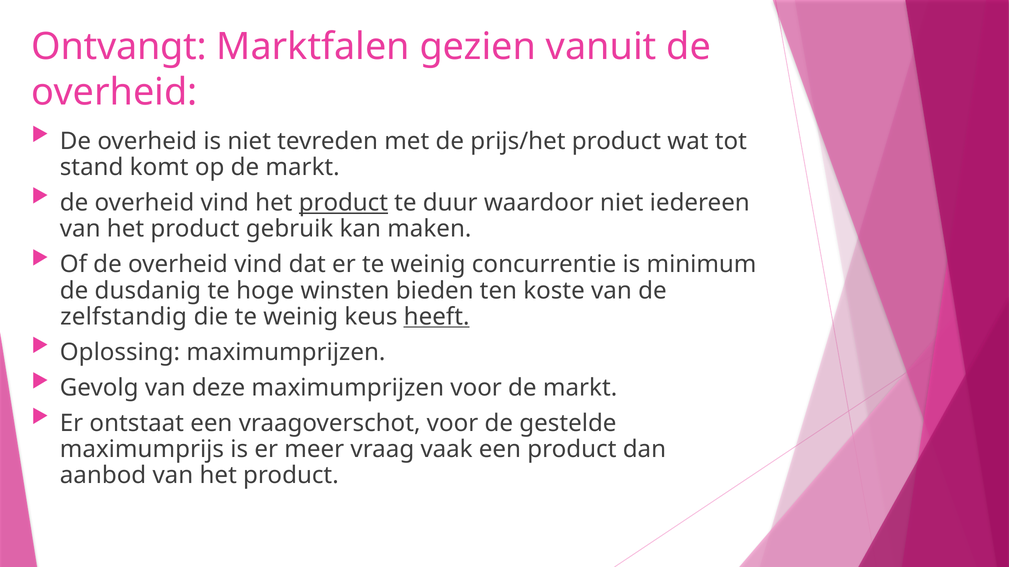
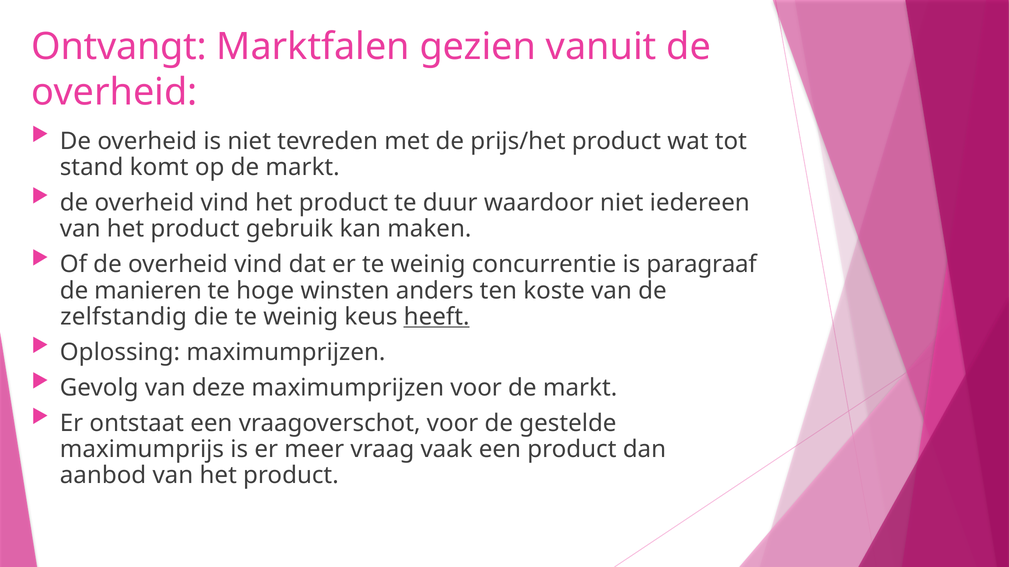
product at (343, 203) underline: present -> none
minimum: minimum -> paragraaf
dusdanig: dusdanig -> manieren
bieden: bieden -> anders
